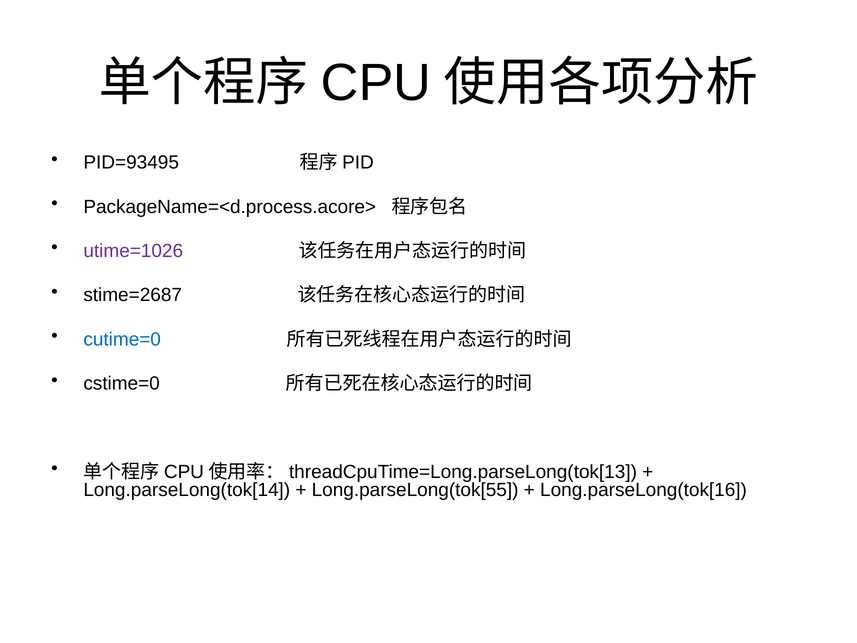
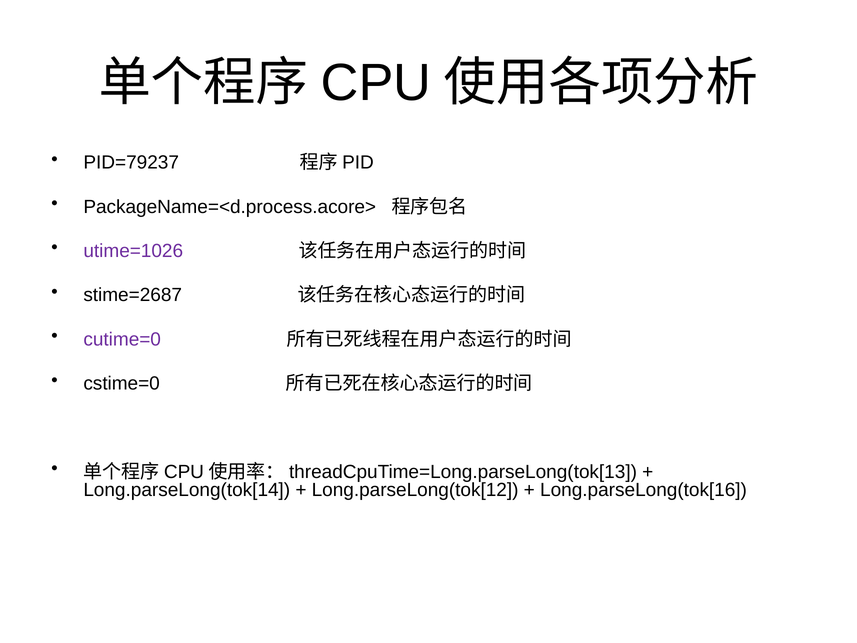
PID=93495: PID=93495 -> PID=79237
cutime=0 colour: blue -> purple
Long.parseLong(tok[55: Long.parseLong(tok[55 -> Long.parseLong(tok[12
